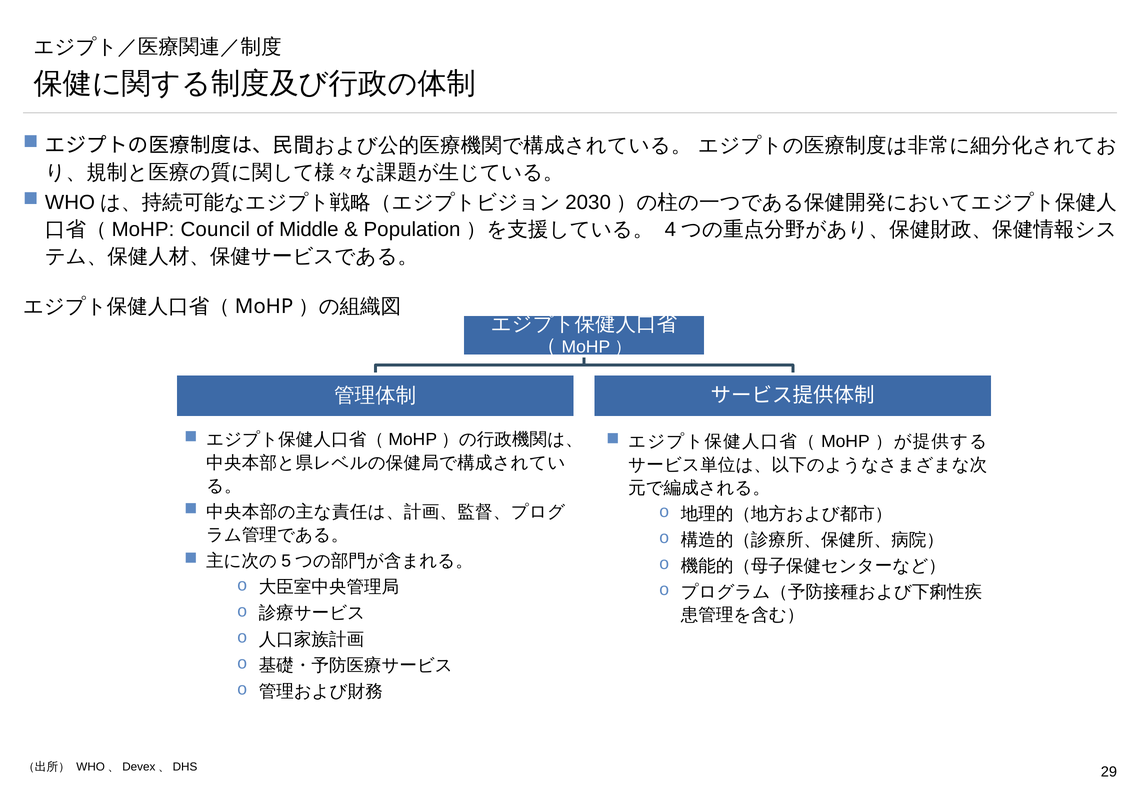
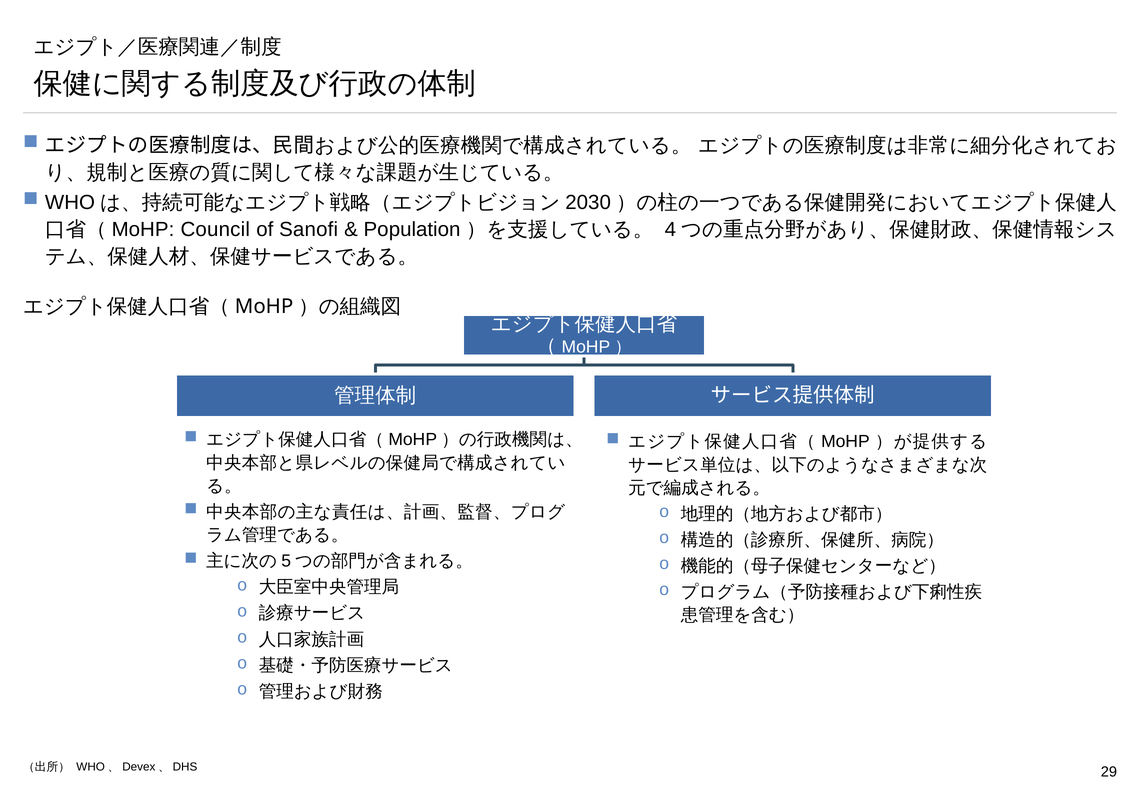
Middle: Middle -> Sanofi
